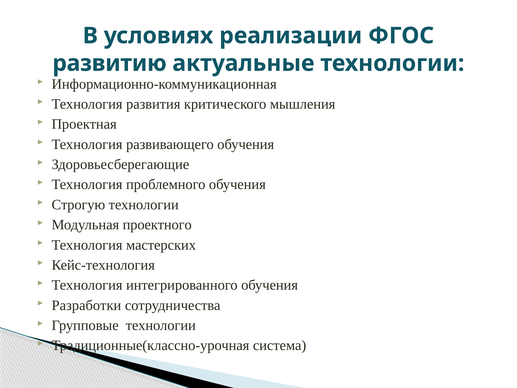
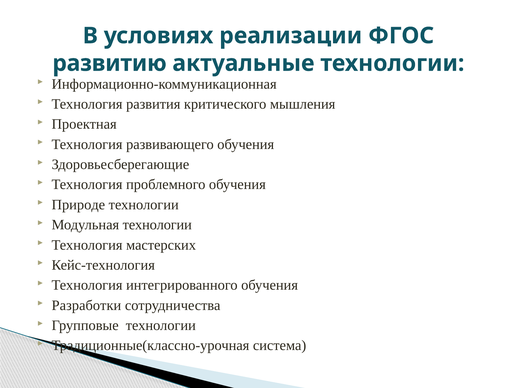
Строгую: Строгую -> Природе
Модульная проектного: проектного -> технологии
